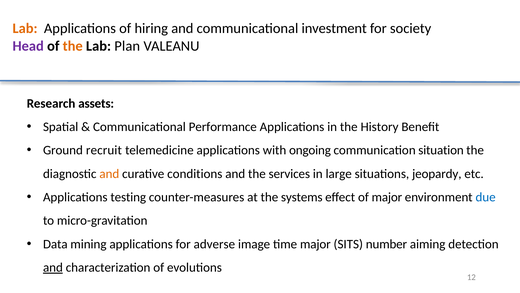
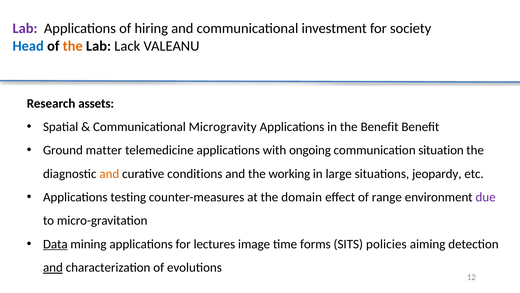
Lab at (25, 28) colour: orange -> purple
Head colour: purple -> blue
Plan: Plan -> Lack
Performance: Performance -> Microgravity
the History: History -> Benefit
recruit: recruit -> matter
services: services -> working
systems: systems -> domain
of major: major -> range
due colour: blue -> purple
Data underline: none -> present
adverse: adverse -> lectures
time major: major -> forms
number: number -> policies
